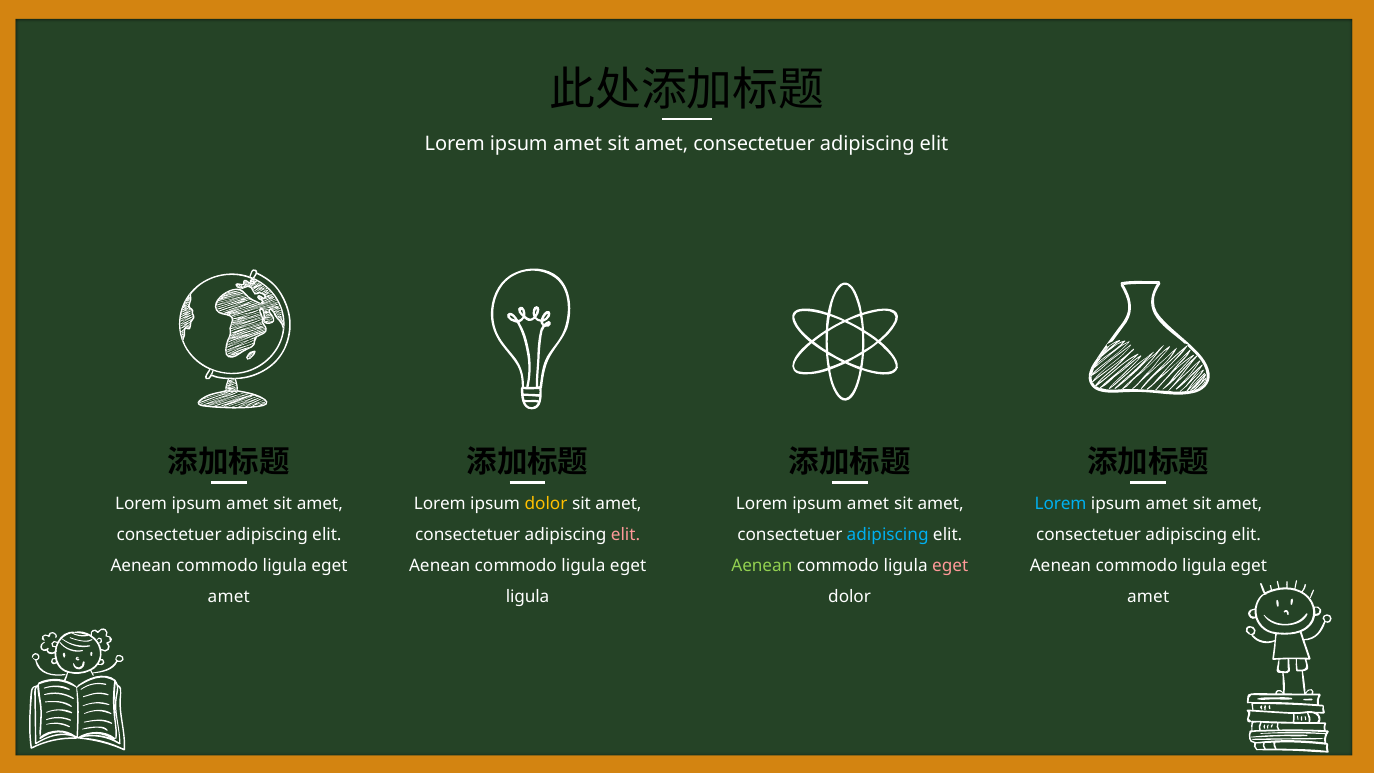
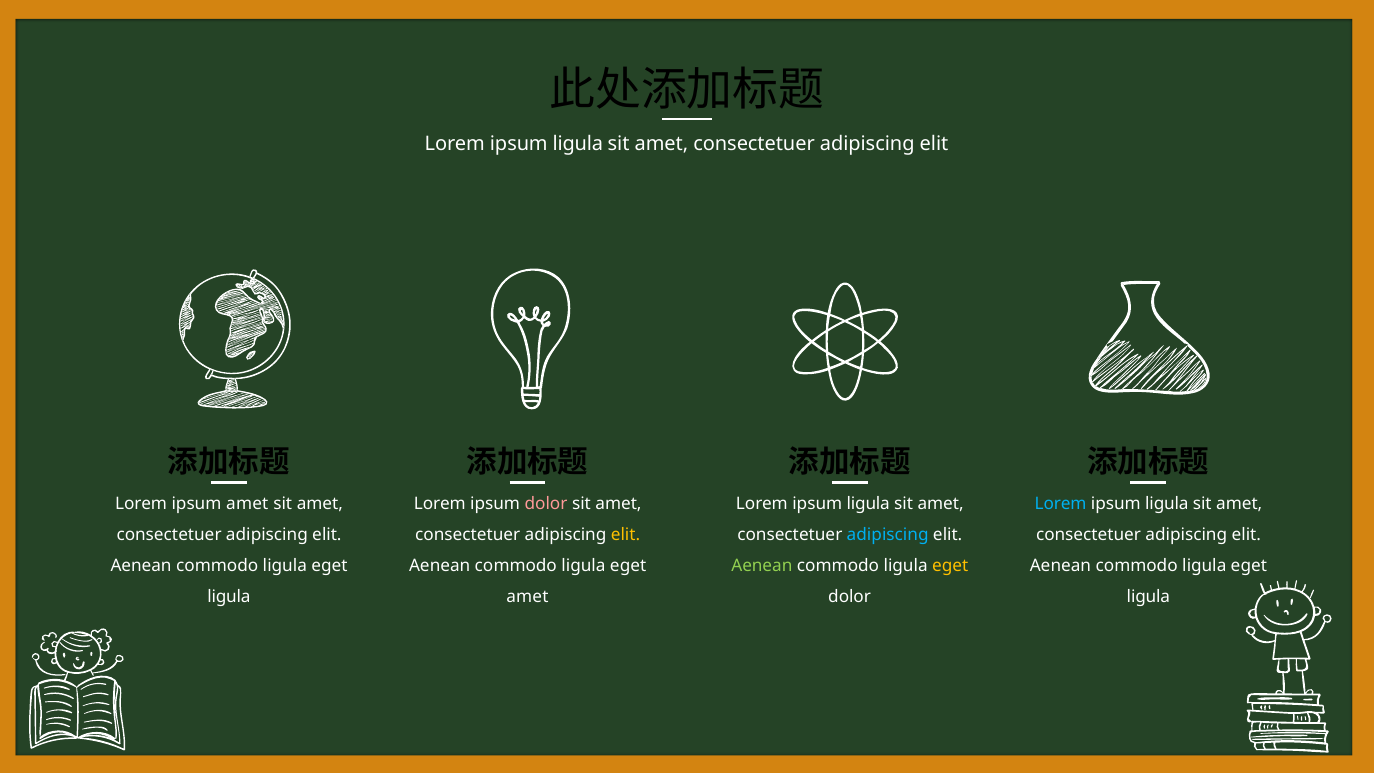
amet at (578, 144): amet -> ligula
dolor at (546, 504) colour: yellow -> pink
amet at (868, 504): amet -> ligula
amet at (1167, 504): amet -> ligula
elit at (626, 535) colour: pink -> yellow
eget at (950, 566) colour: pink -> yellow
amet at (229, 597): amet -> ligula
ligula at (528, 597): ligula -> amet
amet at (1148, 597): amet -> ligula
